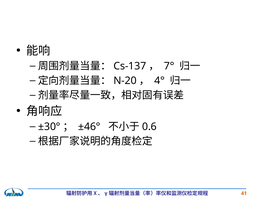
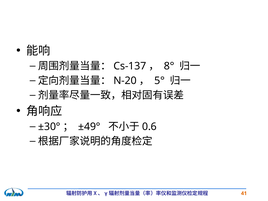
7°: 7° -> 8°
4°: 4° -> 5°
±46°: ±46° -> ±49°
